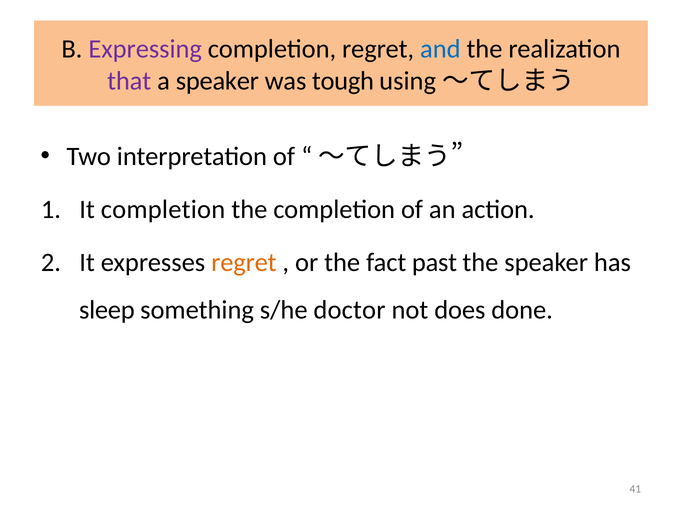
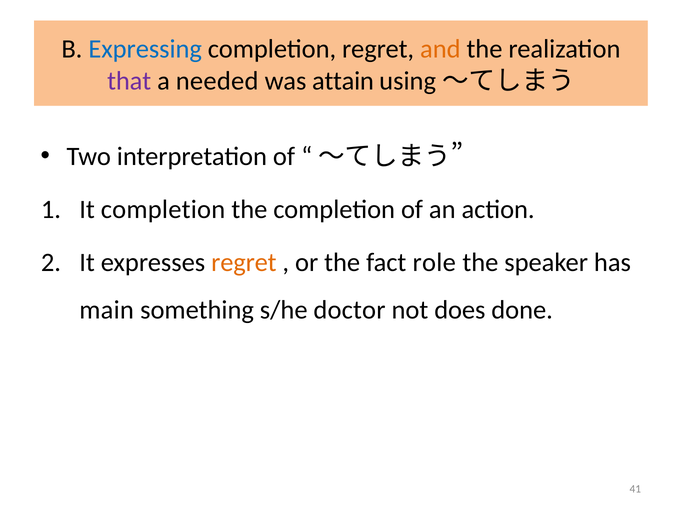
Expressing colour: purple -> blue
and colour: blue -> orange
a speaker: speaker -> needed
tough: tough -> attain
past: past -> role
sleep: sleep -> main
